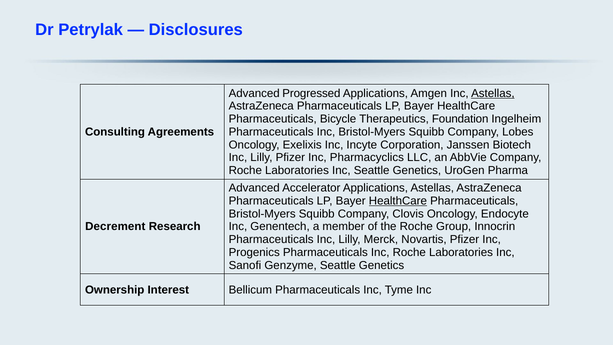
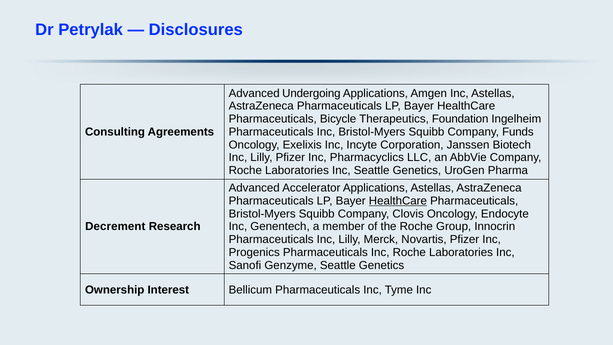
Progressed: Progressed -> Undergoing
Astellas at (493, 93) underline: present -> none
Lobes: Lobes -> Funds
